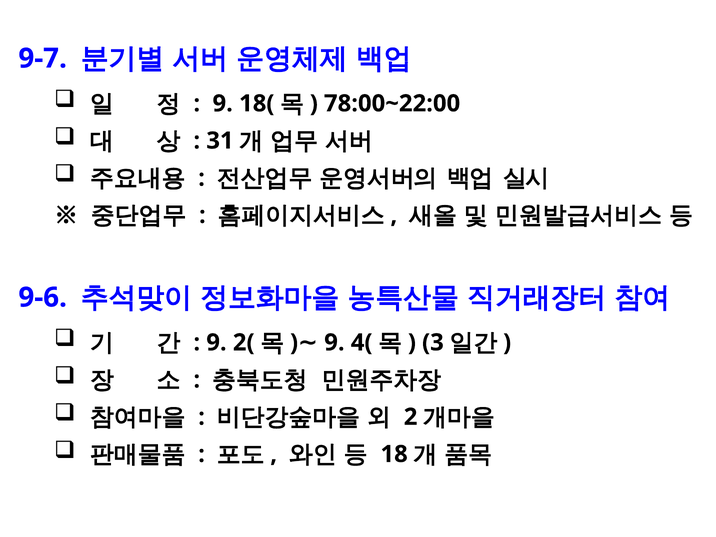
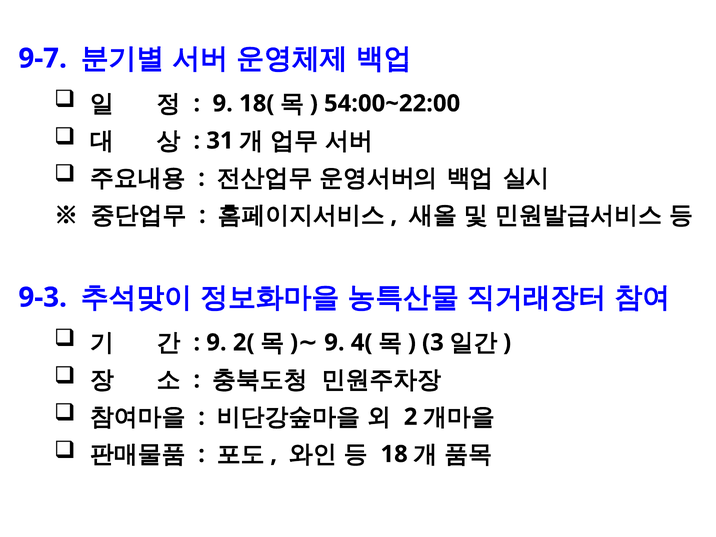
78:00~22:00: 78:00~22:00 -> 54:00~22:00
9-6: 9-6 -> 9-3
